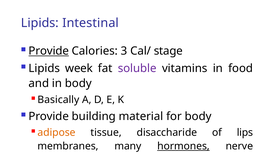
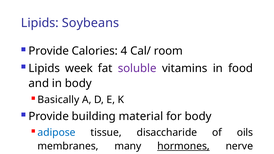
Intestinal: Intestinal -> Soybeans
Provide at (49, 51) underline: present -> none
3: 3 -> 4
stage: stage -> room
adipose colour: orange -> blue
lips: lips -> oils
